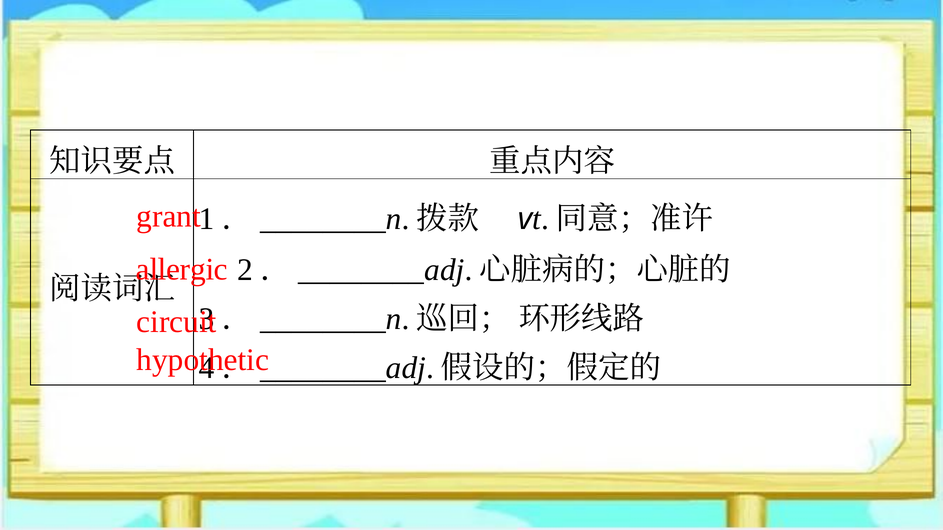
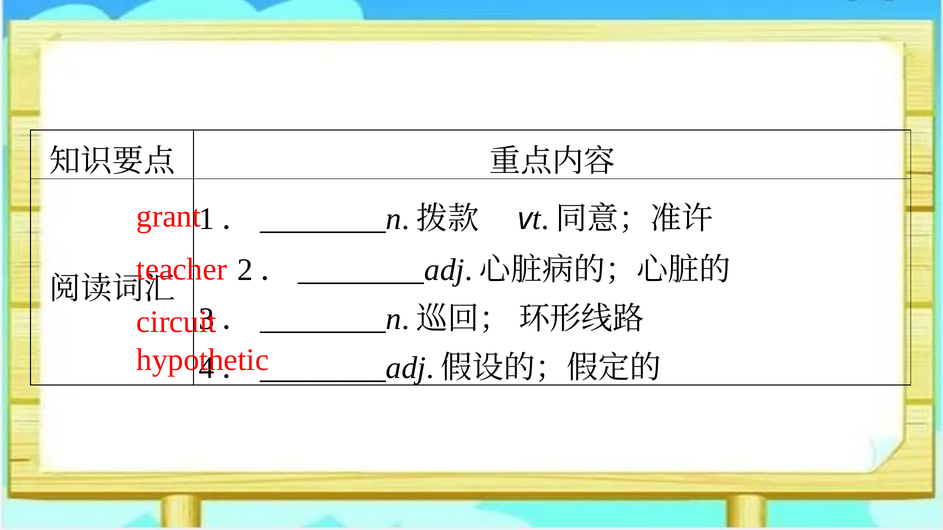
allergic: allergic -> teacher
